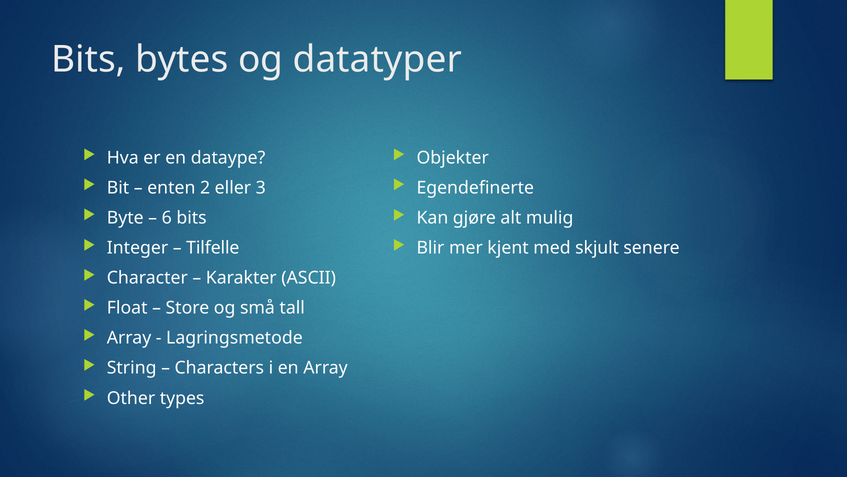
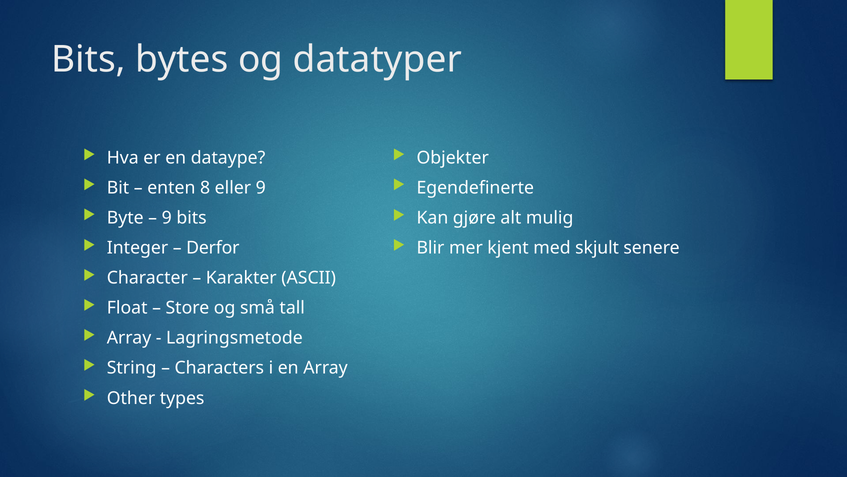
2: 2 -> 8
eller 3: 3 -> 9
6 at (167, 218): 6 -> 9
Tilfelle: Tilfelle -> Derfor
